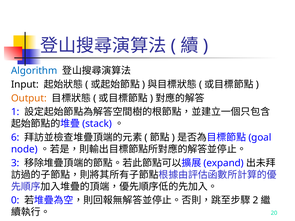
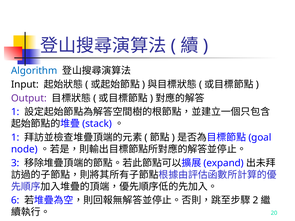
Output colour: orange -> purple
6 at (15, 138): 6 -> 1
0: 0 -> 6
